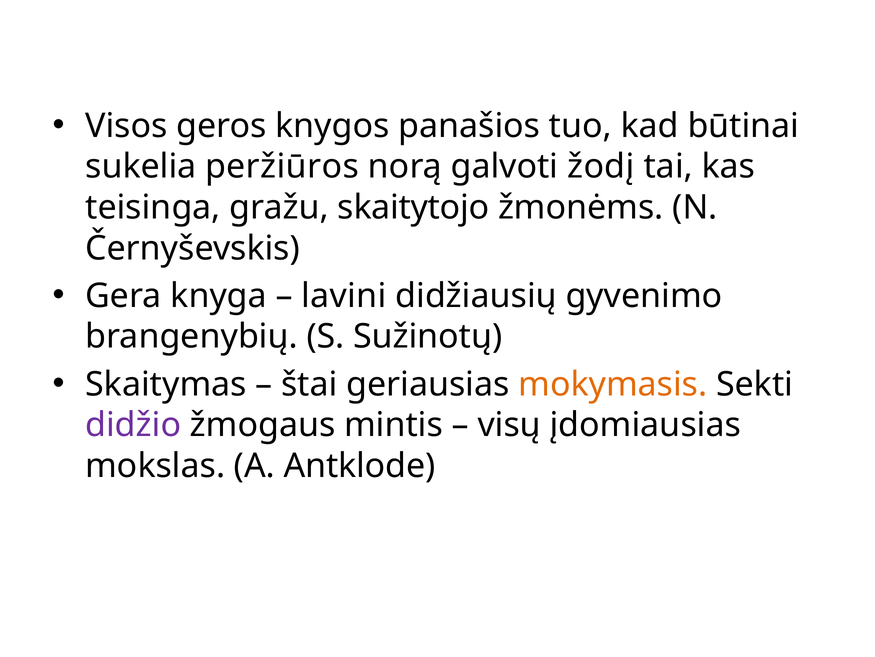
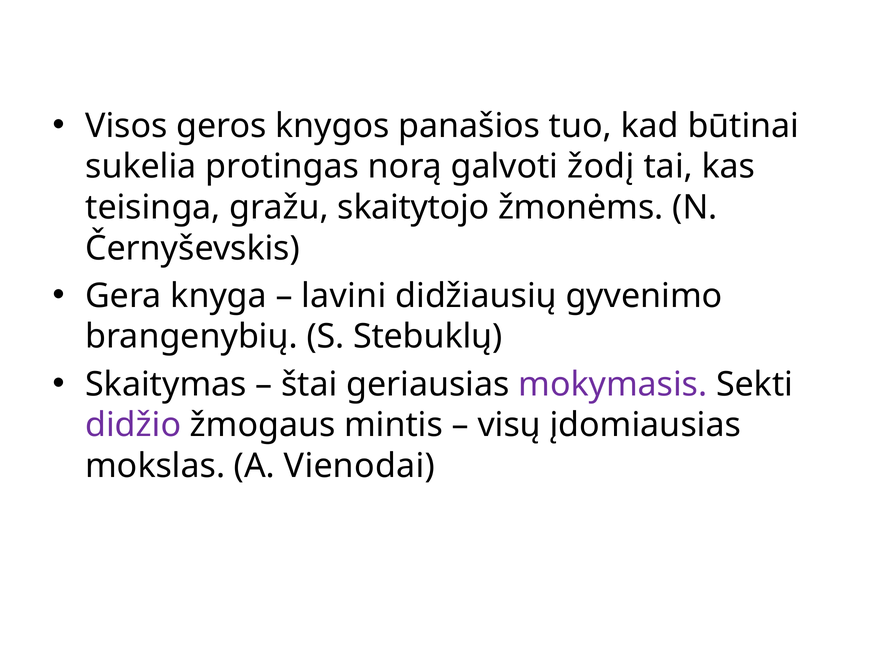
peržiūros: peržiūros -> protingas
Sužinotų: Sužinotų -> Stebuklų
mokymasis colour: orange -> purple
Antklode: Antklode -> Vienodai
